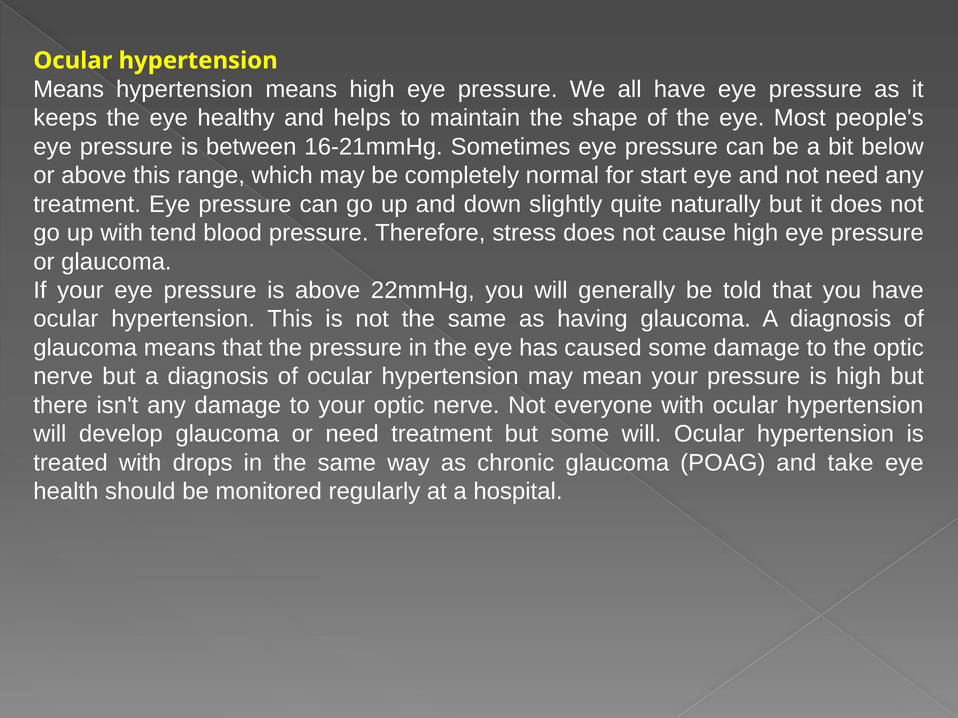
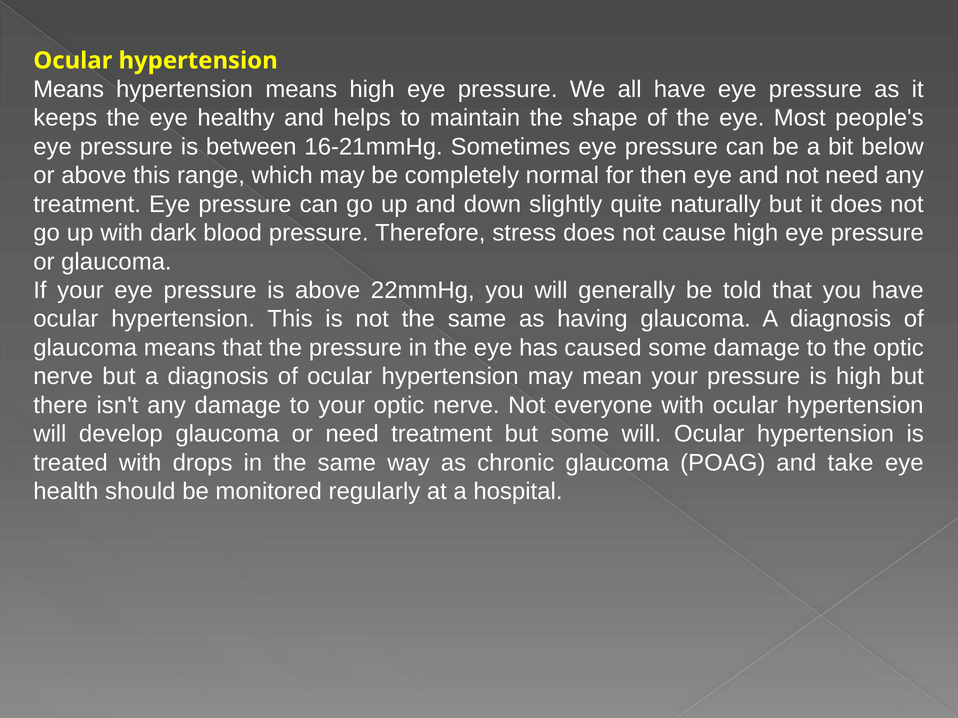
start: start -> then
tend: tend -> dark
